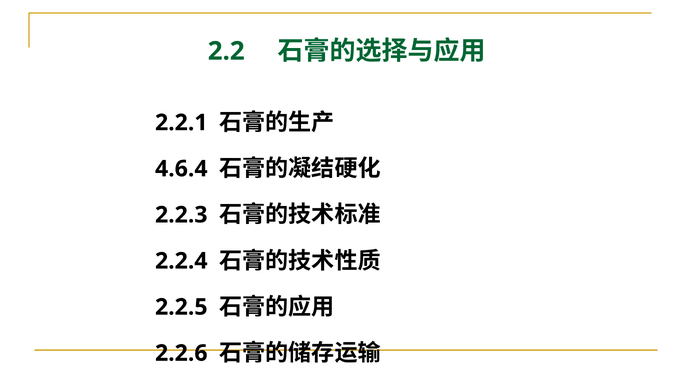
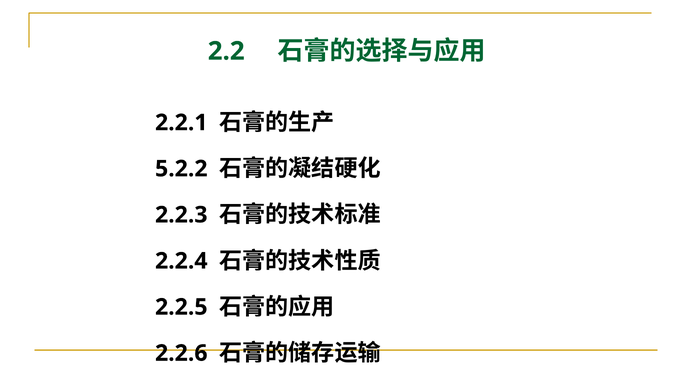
4.6.4: 4.6.4 -> 5.2.2
